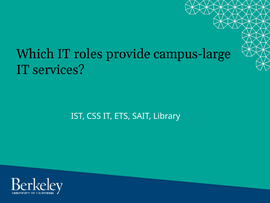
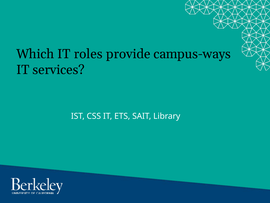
campus-large: campus-large -> campus-ways
